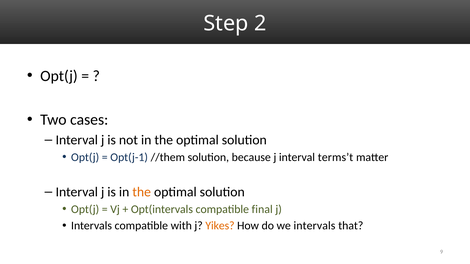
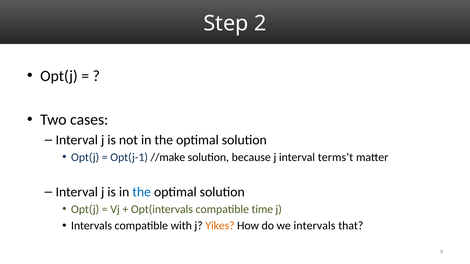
//them: //them -> //make
the at (142, 192) colour: orange -> blue
final: final -> time
